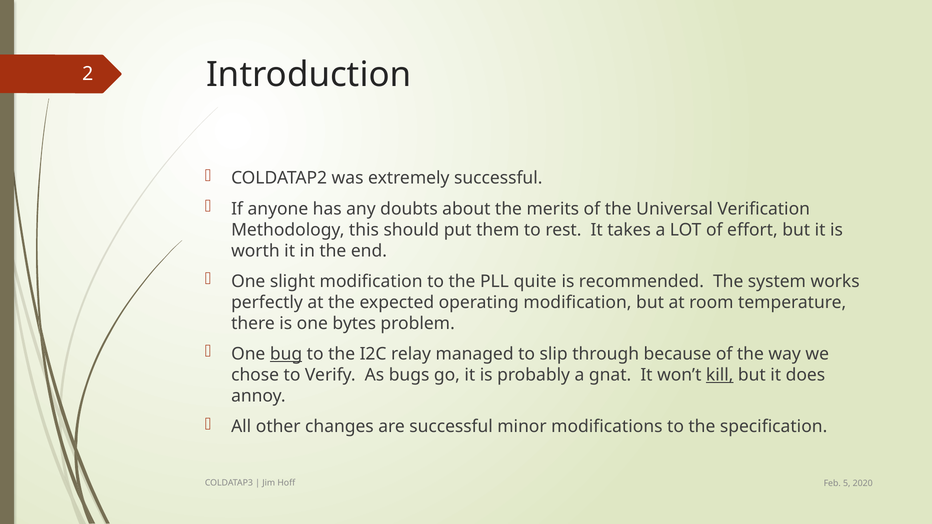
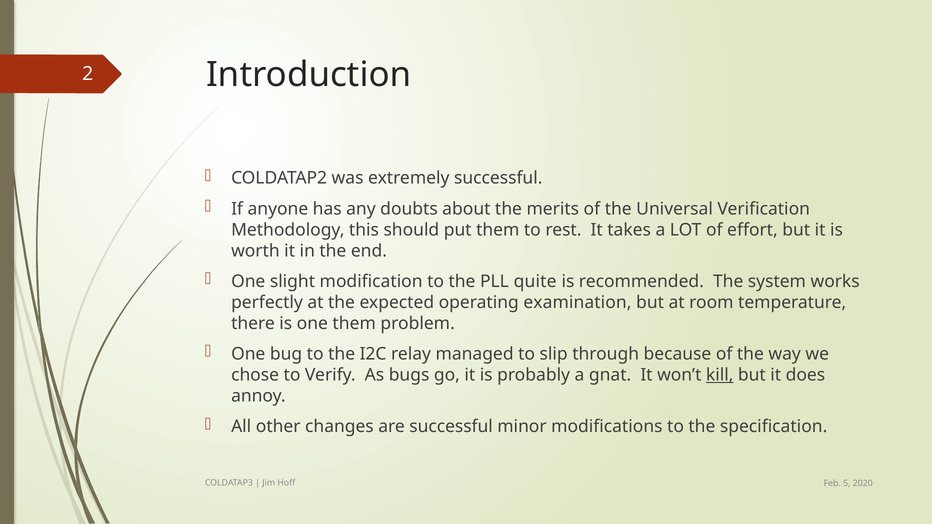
operating modification: modification -> examination
one bytes: bytes -> them
bug underline: present -> none
